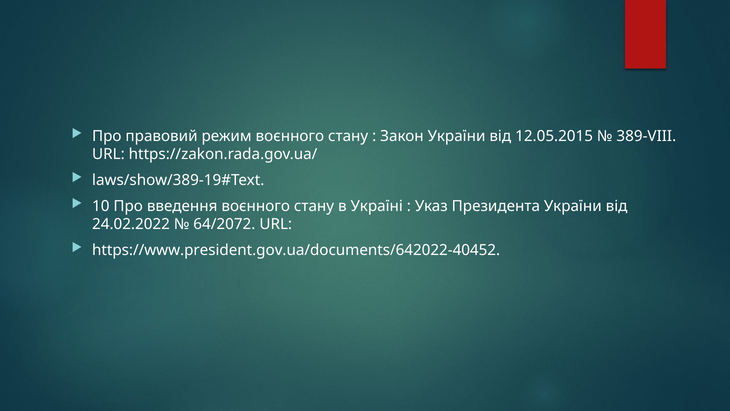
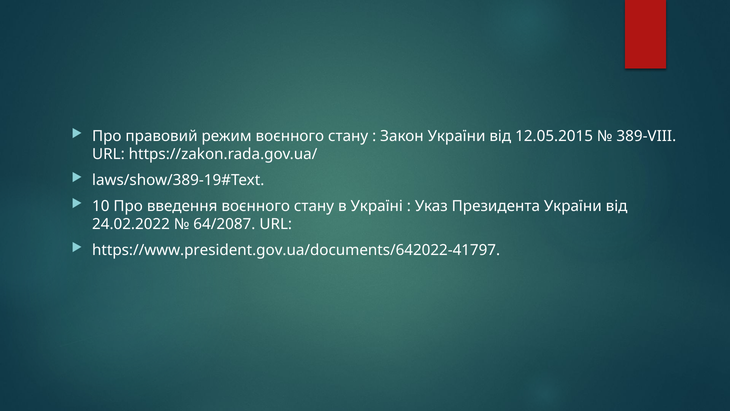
64/2072: 64/2072 -> 64/2087
https://www.president.gov.ua/documents/642022-40452: https://www.president.gov.ua/documents/642022-40452 -> https://www.president.gov.ua/documents/642022-41797
